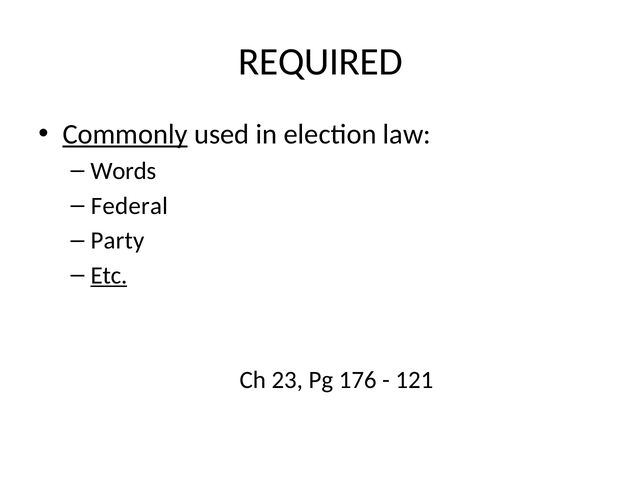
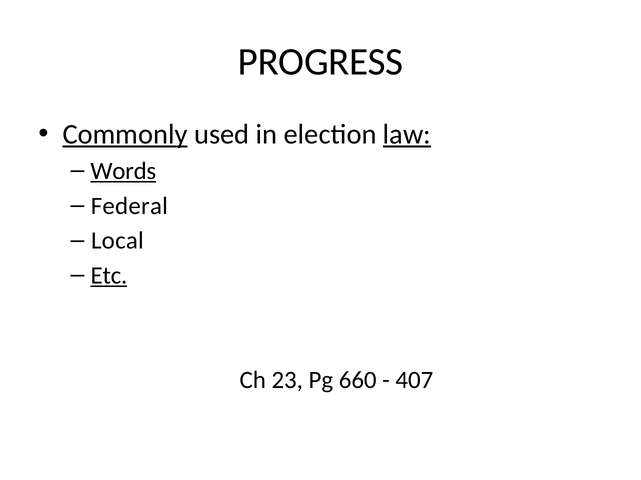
REQUIRED: REQUIRED -> PROGRESS
law underline: none -> present
Words underline: none -> present
Party: Party -> Local
176: 176 -> 660
121: 121 -> 407
